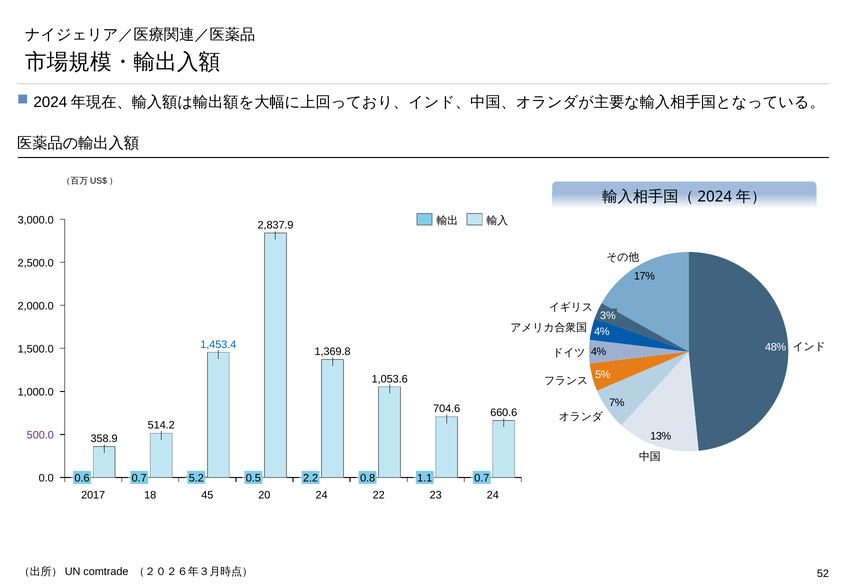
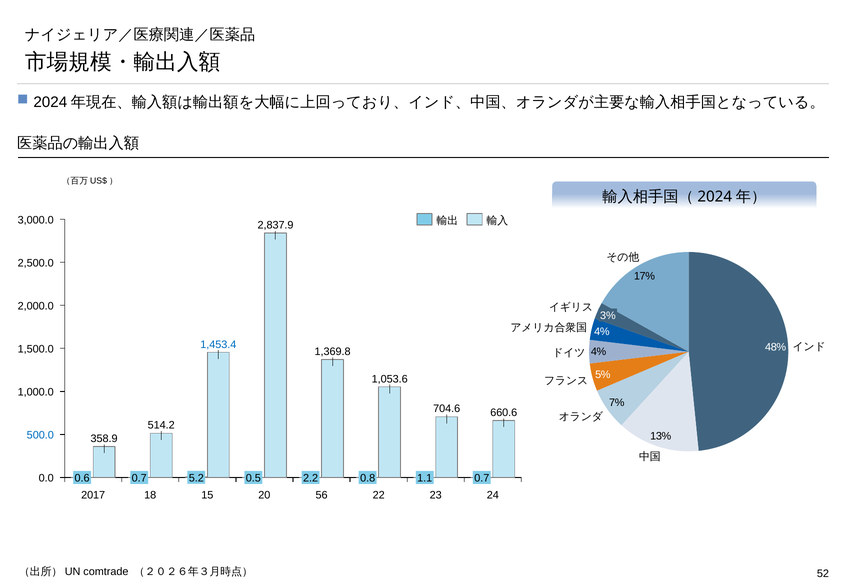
500.0 colour: purple -> blue
45: 45 -> 15
20 24: 24 -> 56
